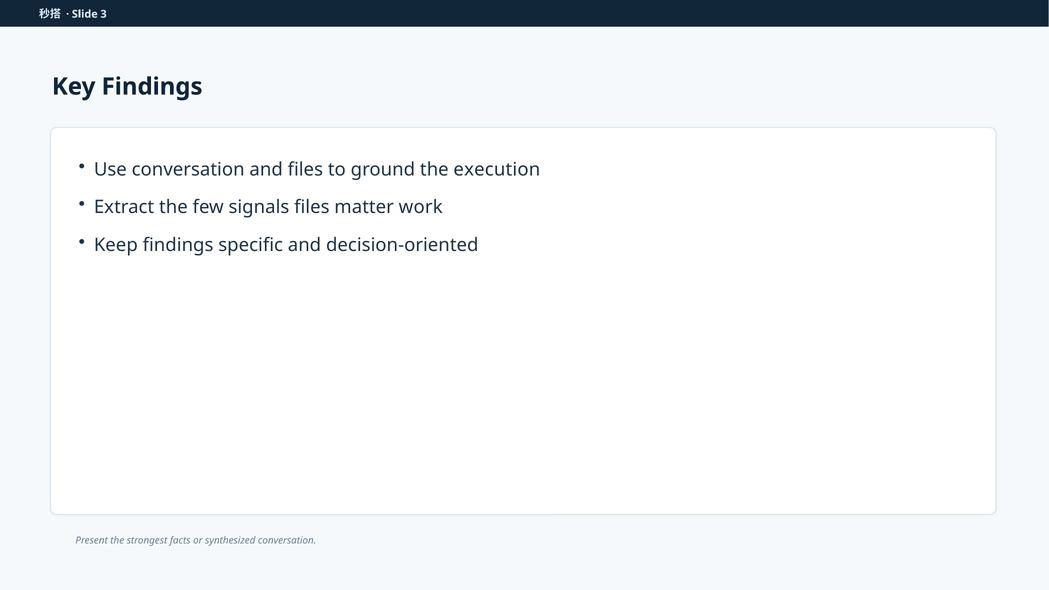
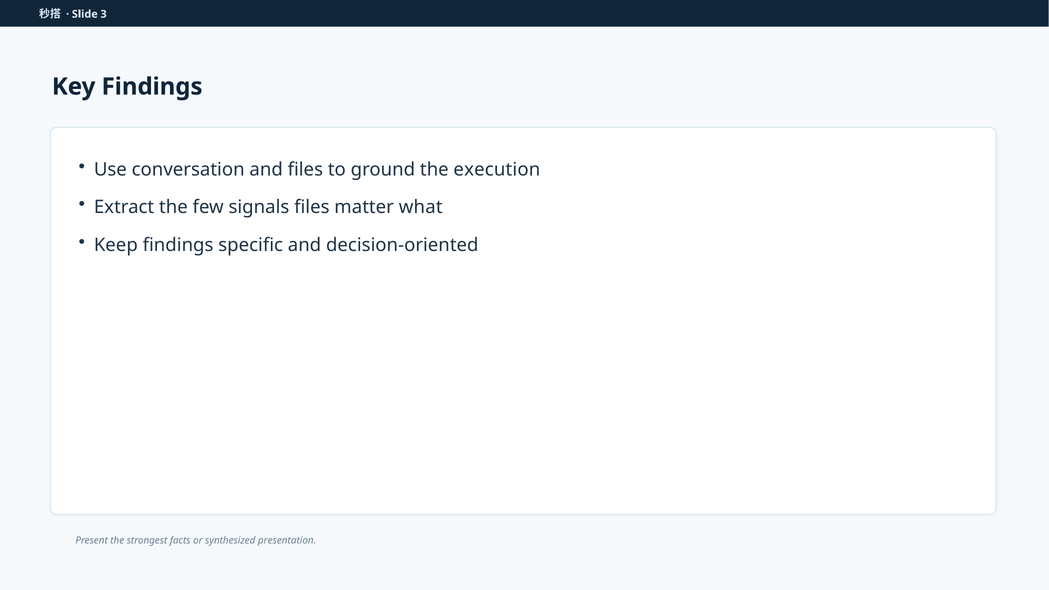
work: work -> what
synthesized conversation: conversation -> presentation
